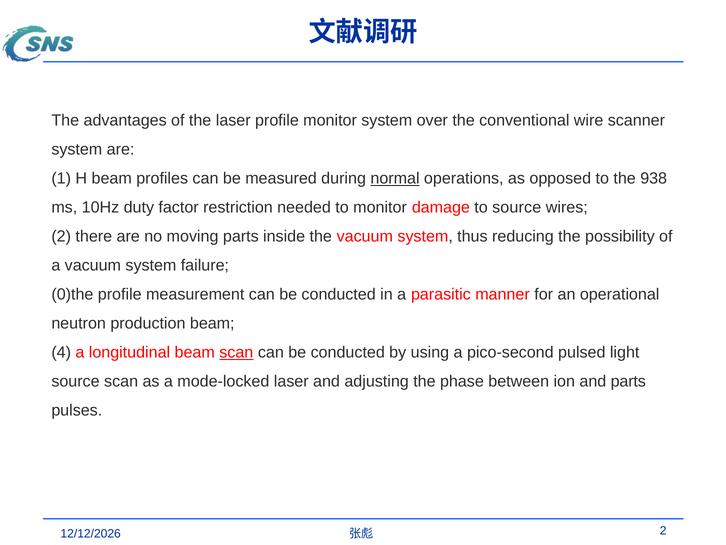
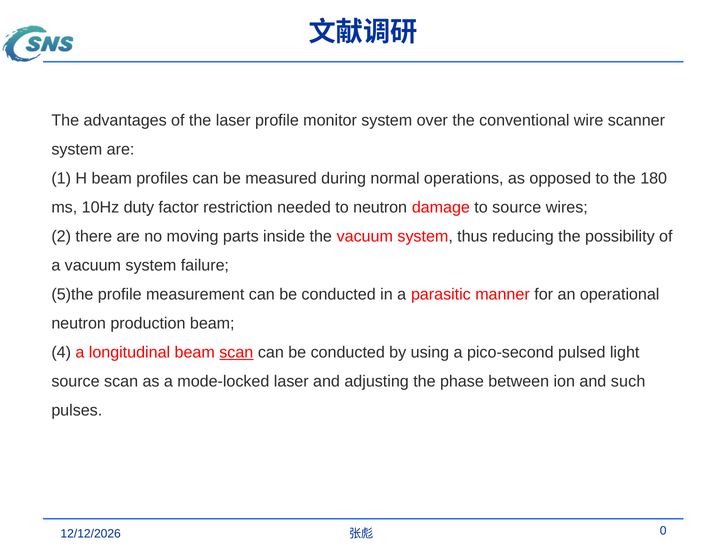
normal underline: present -> none
938: 938 -> 180
to monitor: monitor -> neutron
0)the: 0)the -> 5)the
and parts: parts -> such
2 at (663, 530): 2 -> 0
